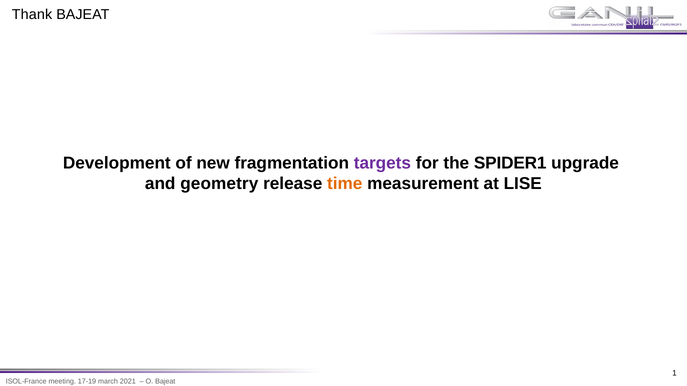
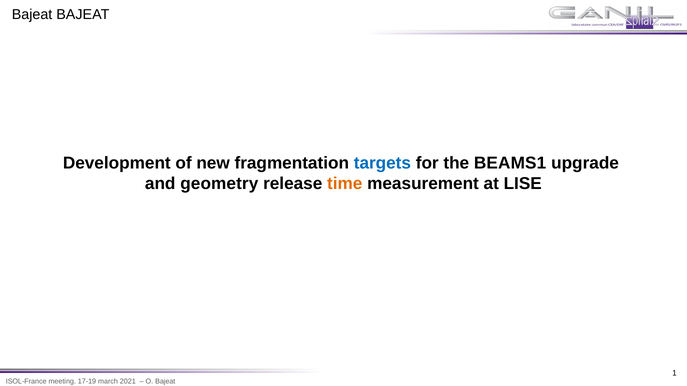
Thank at (32, 15): Thank -> Bajeat
targets colour: purple -> blue
SPIDER1: SPIDER1 -> BEAMS1
